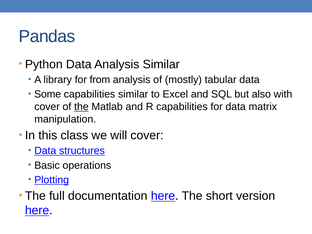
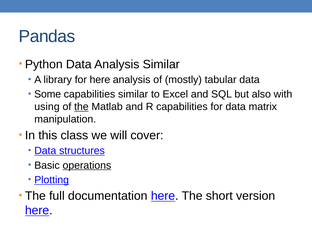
for from: from -> here
cover at (47, 107): cover -> using
operations underline: none -> present
